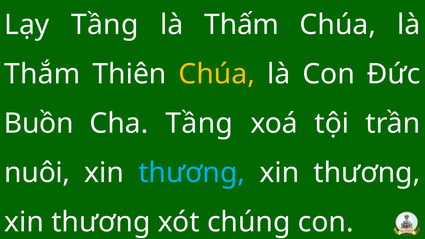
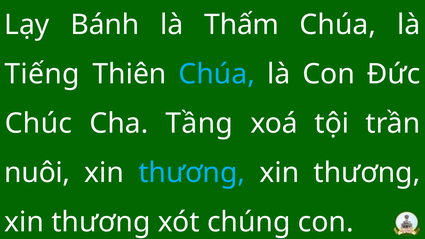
Lạy Tầng: Tầng -> Bánh
Thắm: Thắm -> Tiếng
Chúa at (217, 74) colour: yellow -> light blue
Buồn: Buồn -> Chúc
